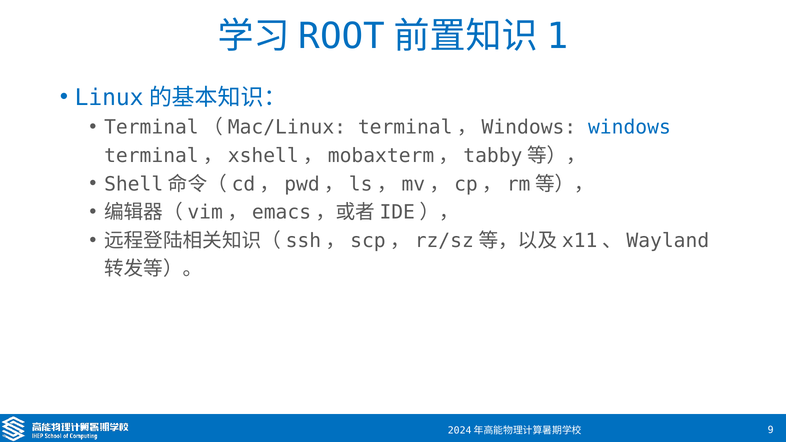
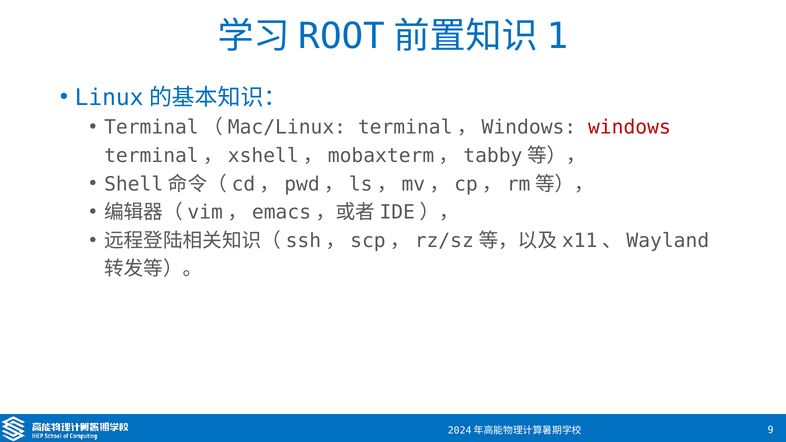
windows colour: blue -> red
